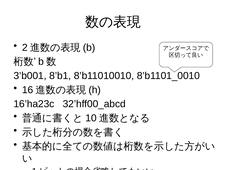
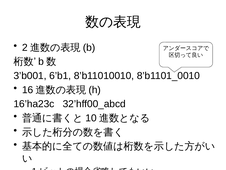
8’b1: 8’b1 -> 6’b1
